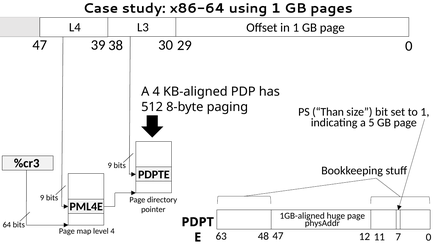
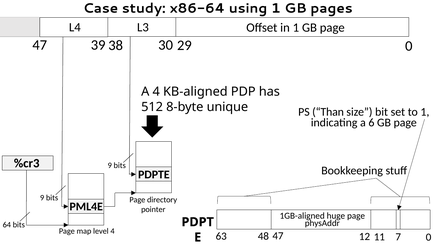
paging: paging -> unique
5: 5 -> 6
